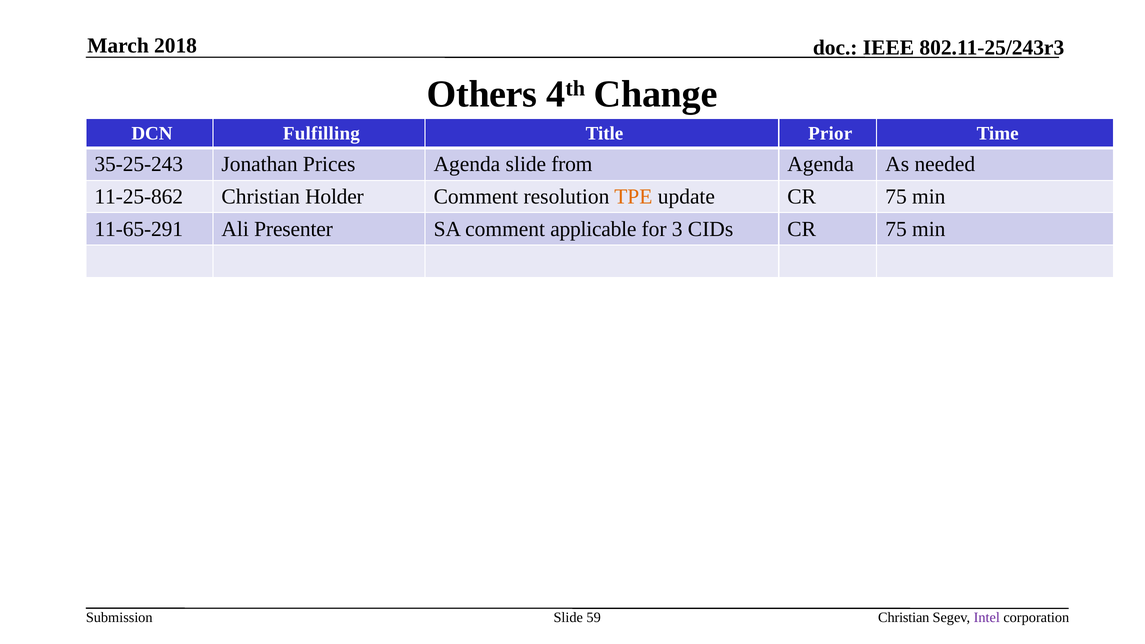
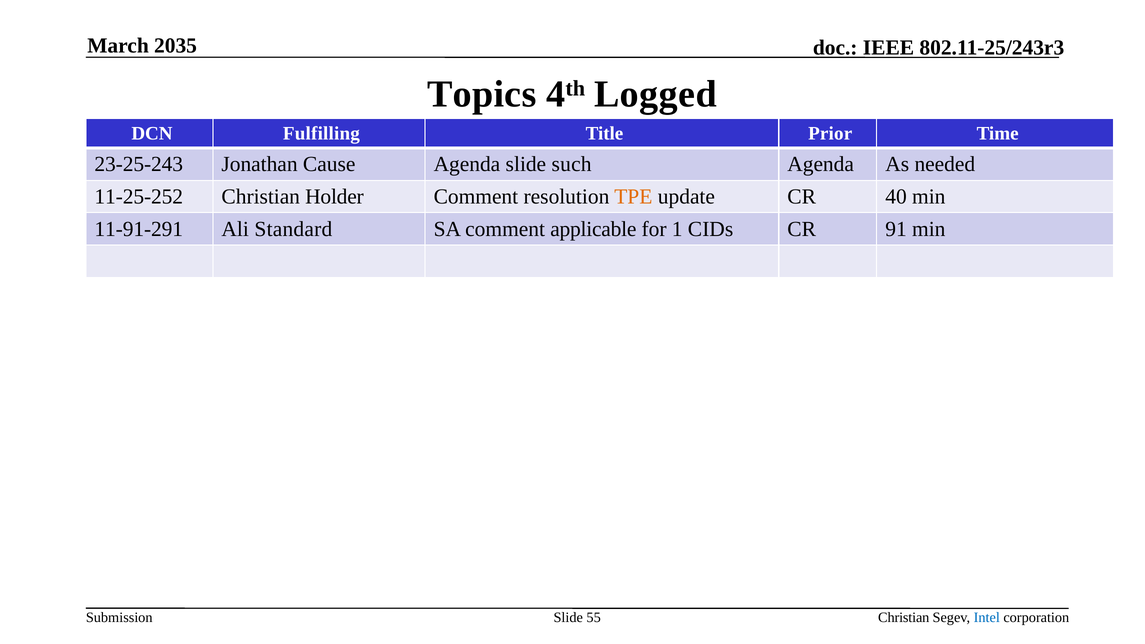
2018: 2018 -> 2035
Others: Others -> Topics
Change: Change -> Logged
35-25-243: 35-25-243 -> 23-25-243
Prices: Prices -> Cause
from: from -> such
11-25-862: 11-25-862 -> 11-25-252
update CR 75: 75 -> 40
11-65-291: 11-65-291 -> 11-91-291
Presenter: Presenter -> Standard
3: 3 -> 1
CIDs CR 75: 75 -> 91
59: 59 -> 55
Intel colour: purple -> blue
